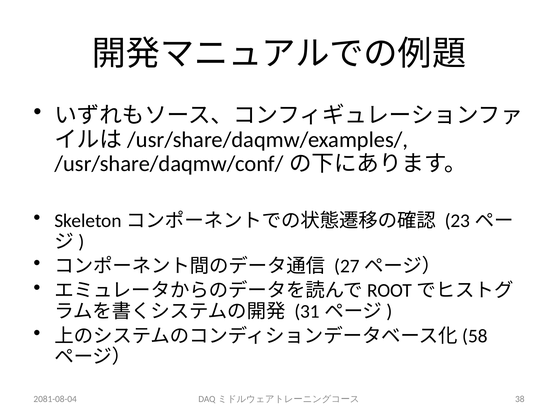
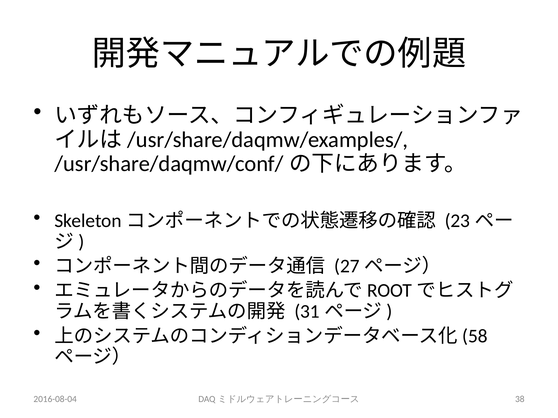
2081-08-04: 2081-08-04 -> 2016-08-04
